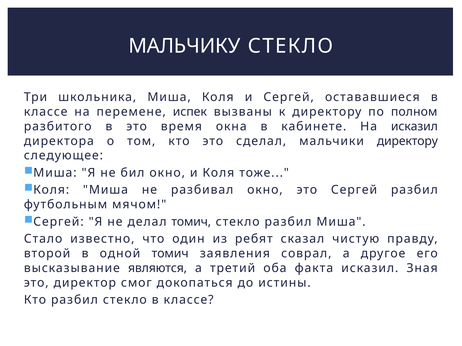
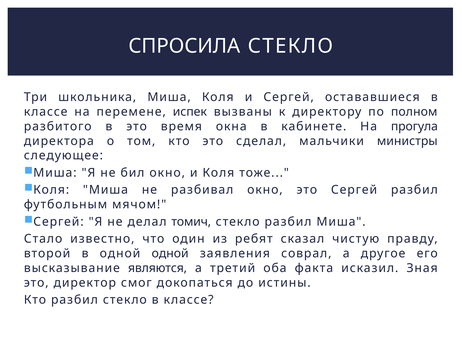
МАЛЬЧИКУ: МАЛЬЧИКУ -> СПРОСИЛА
На исказил: исказил -> прогула
мальчики директору: директору -> министры
одной томич: томич -> одной
